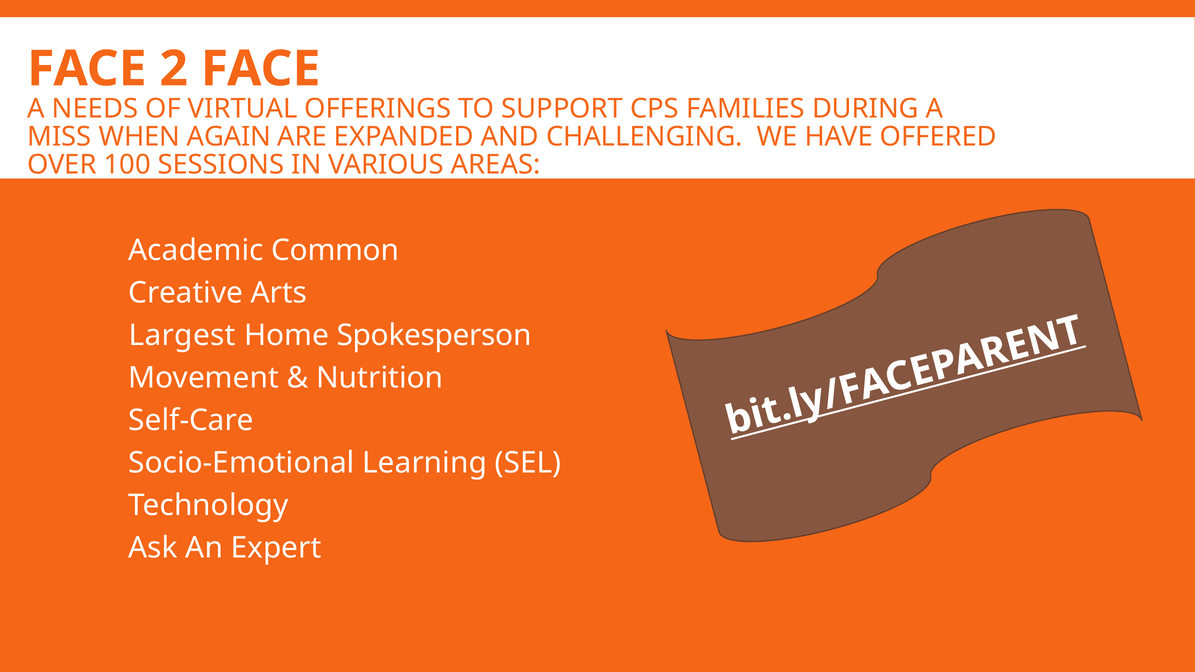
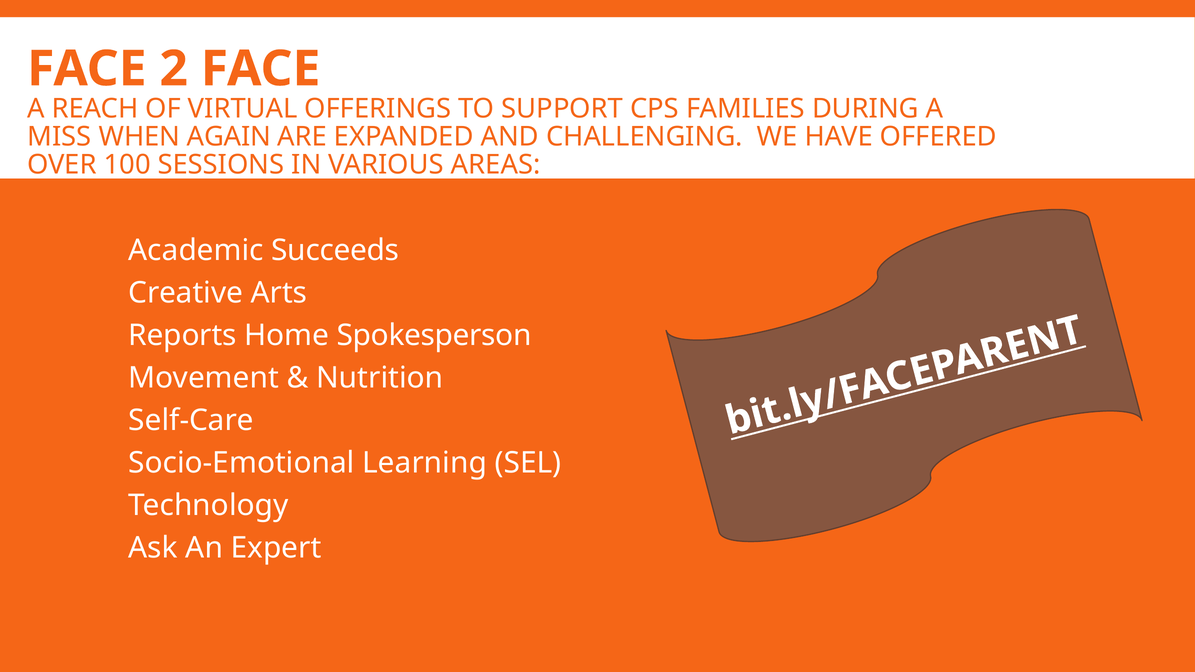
NEEDS: NEEDS -> REACH
Common: Common -> Succeeds
Largest: Largest -> Reports
